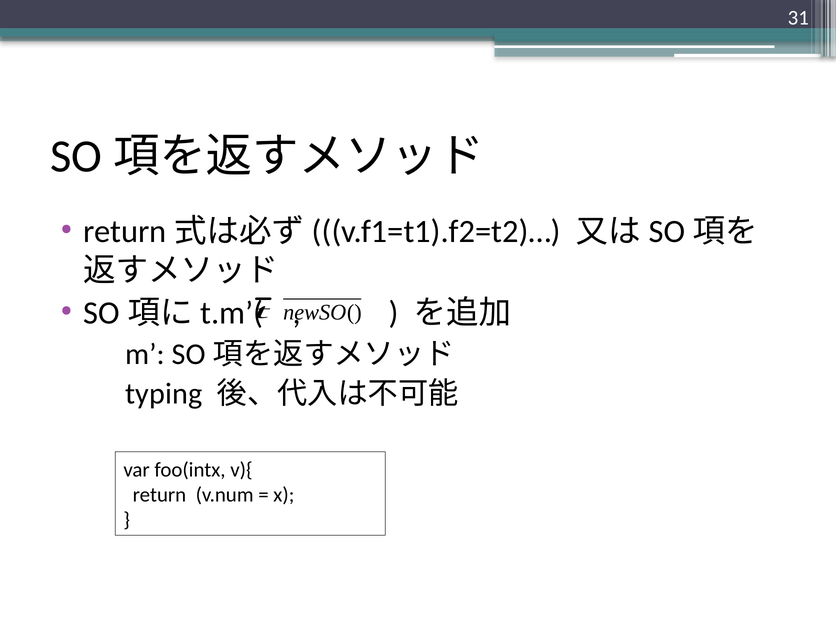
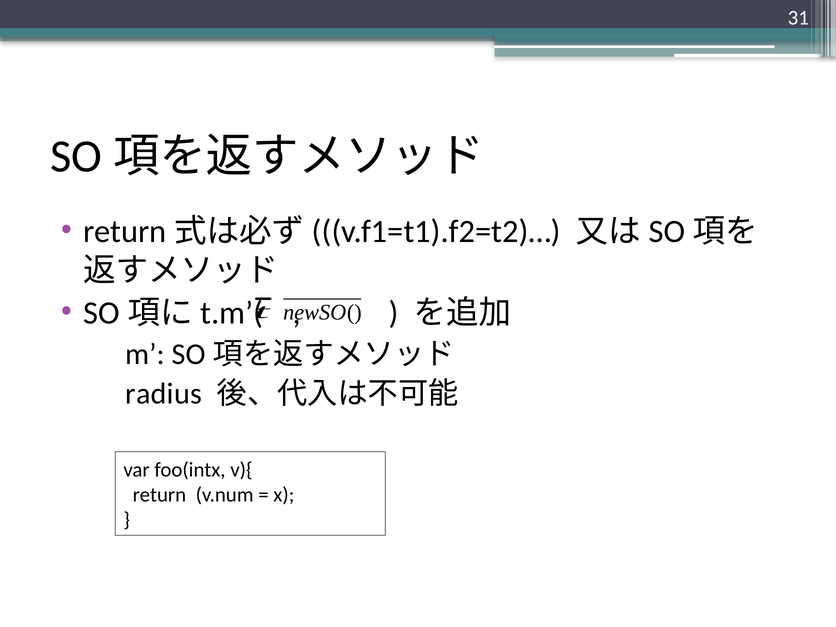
typing: typing -> radius
